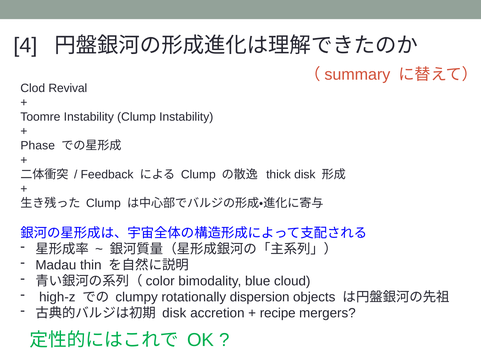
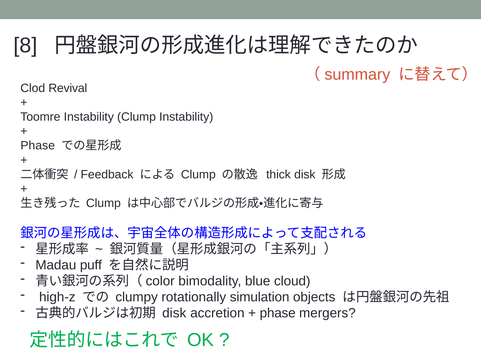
4: 4 -> 8
thin: thin -> puff
dispersion: dispersion -> simulation
recipe at (278, 314): recipe -> phase
